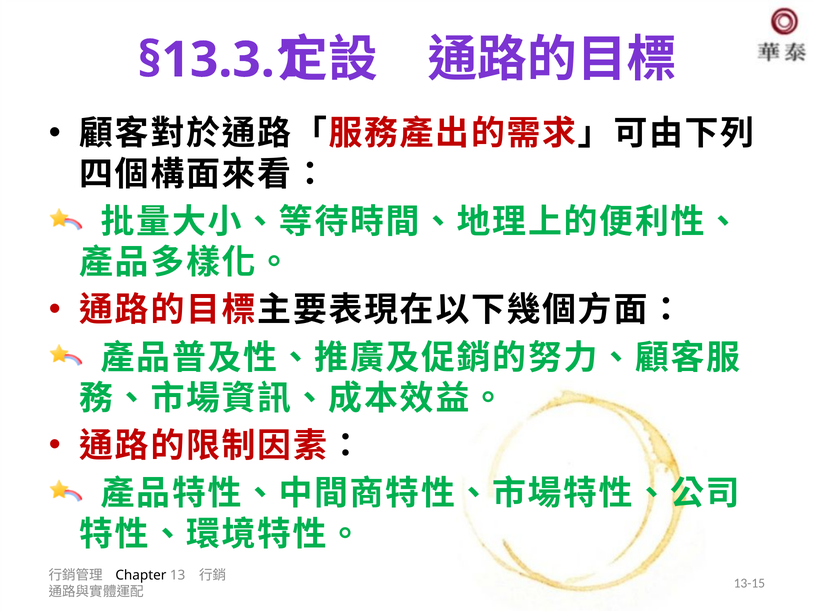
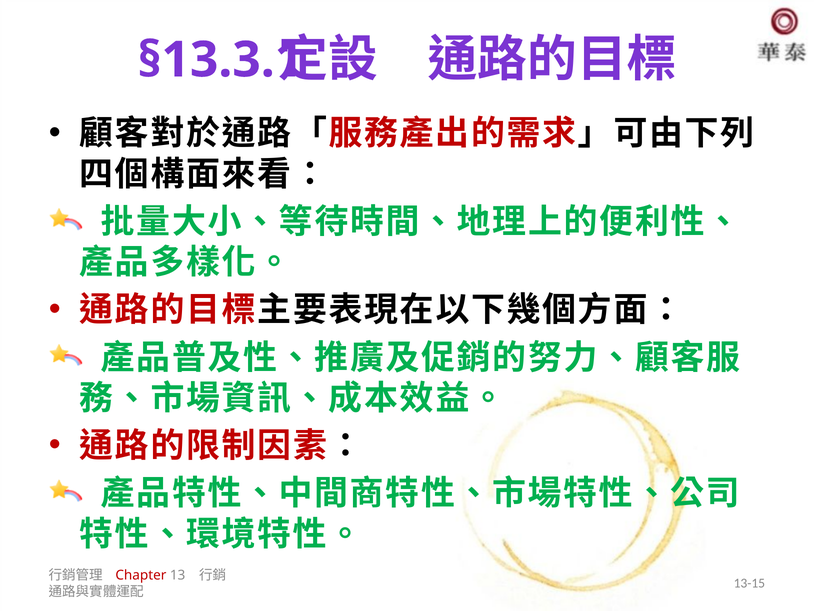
Chapter colour: black -> red
